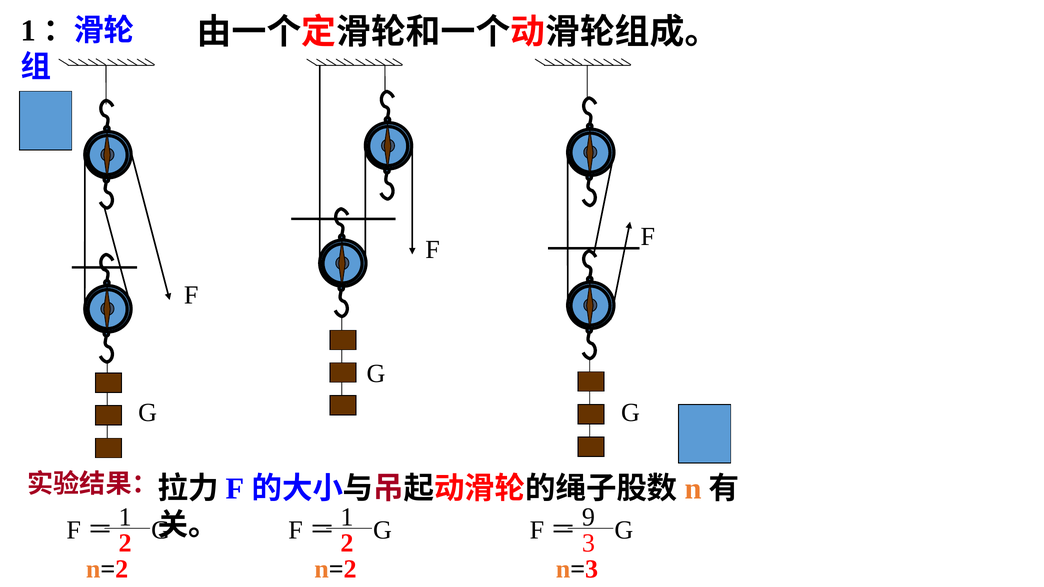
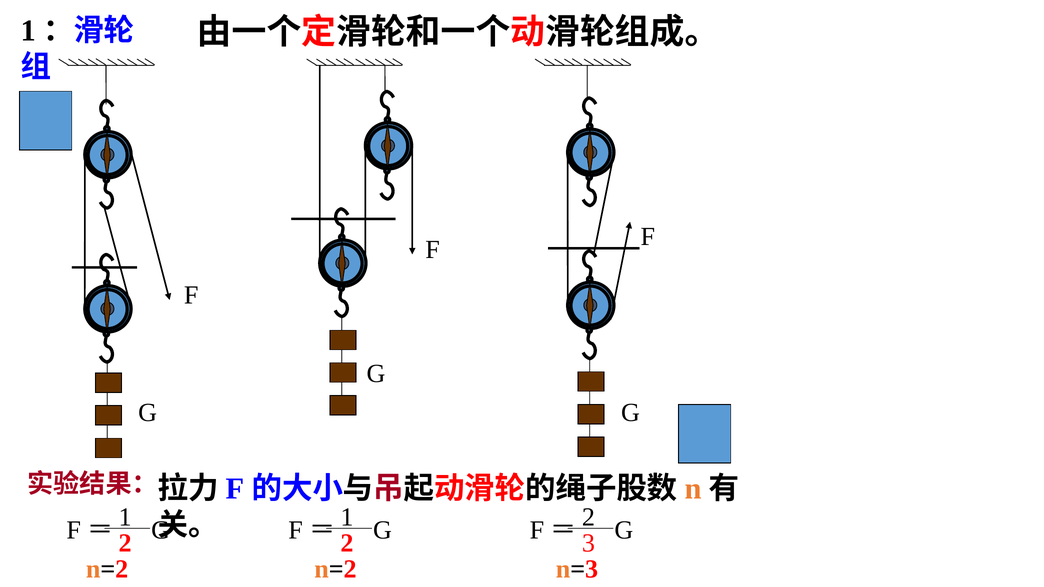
9 at (588, 517): 9 -> 2
